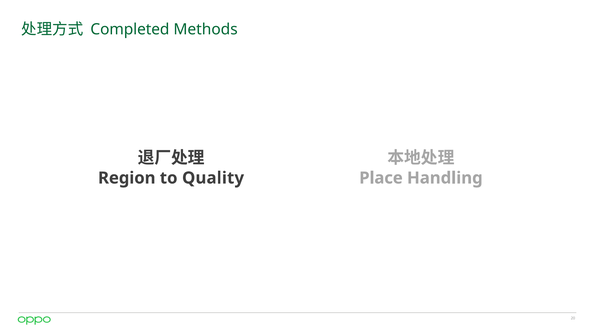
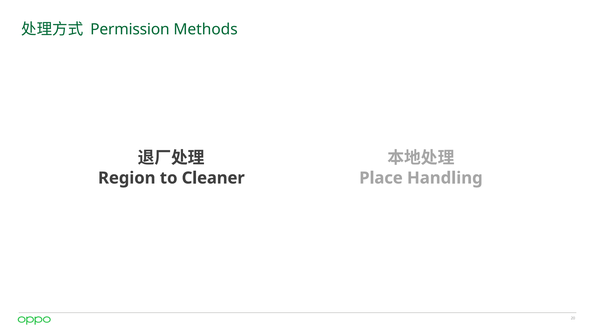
Completed: Completed -> Permission
Quality: Quality -> Cleaner
